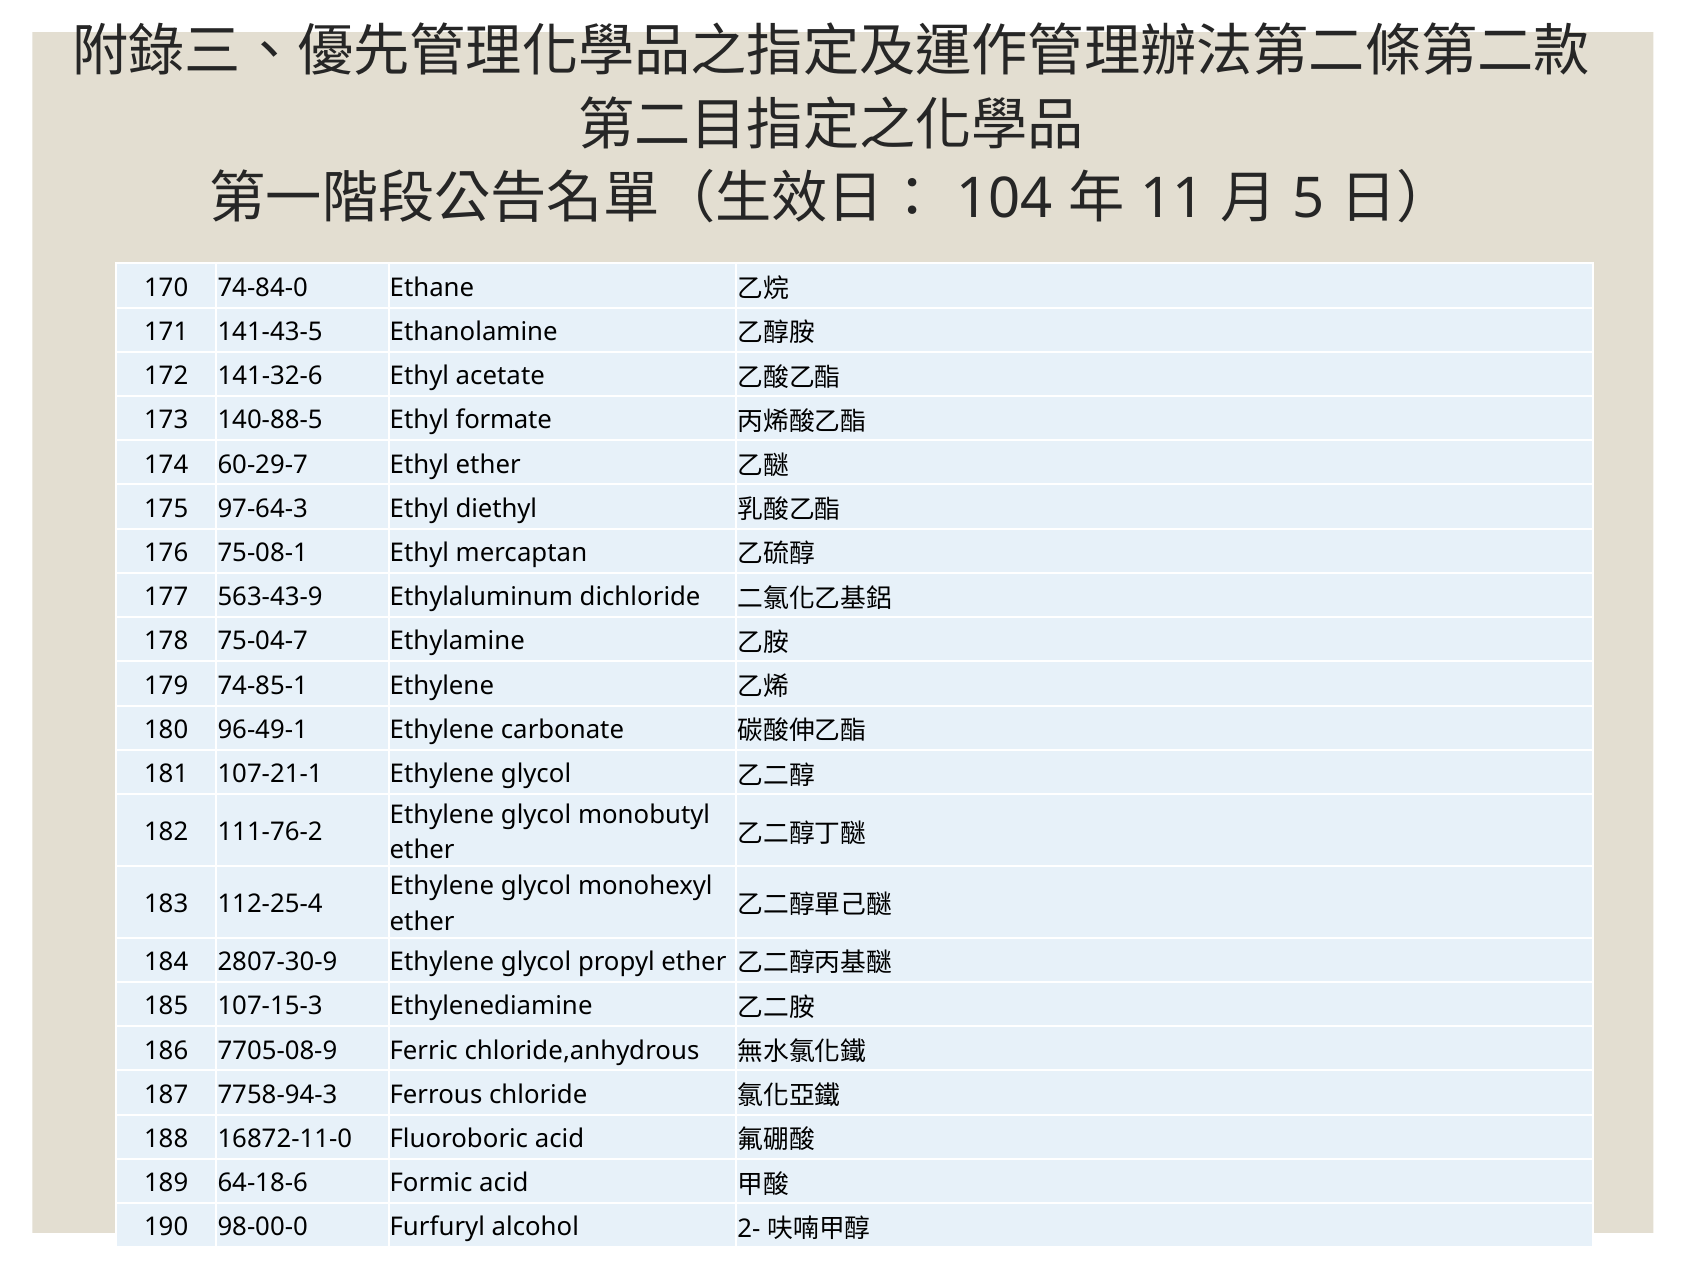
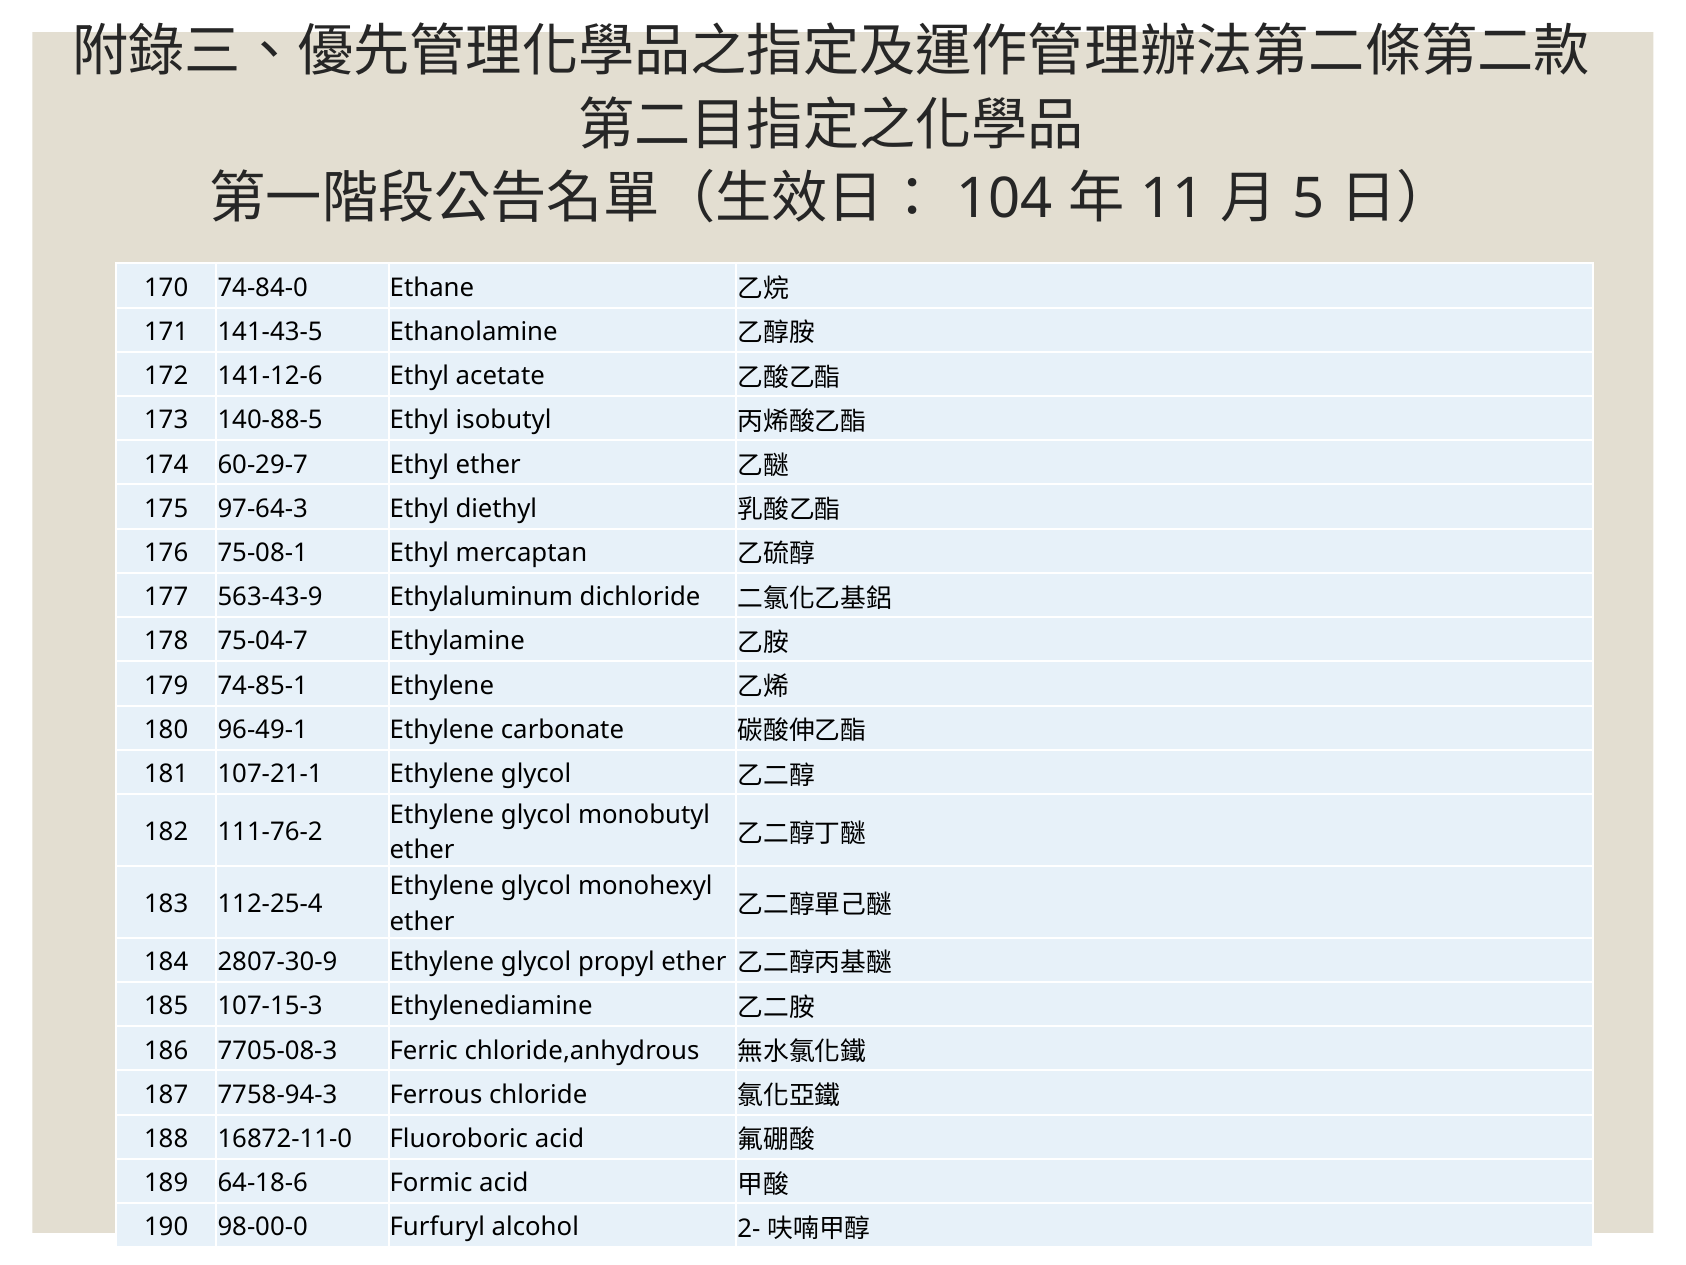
141-32-6: 141-32-6 -> 141-12-6
formate: formate -> isobutyl
7705-08-9: 7705-08-9 -> 7705-08-3
